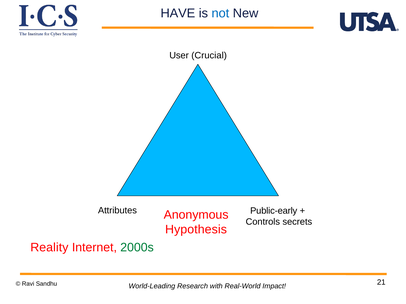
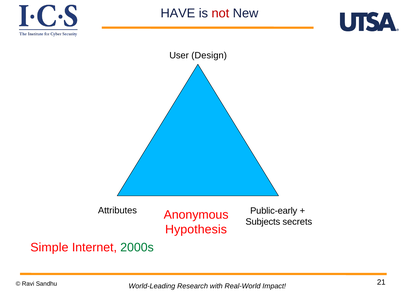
not colour: blue -> red
Crucial: Crucial -> Design
Controls: Controls -> Subjects
Reality: Reality -> Simple
